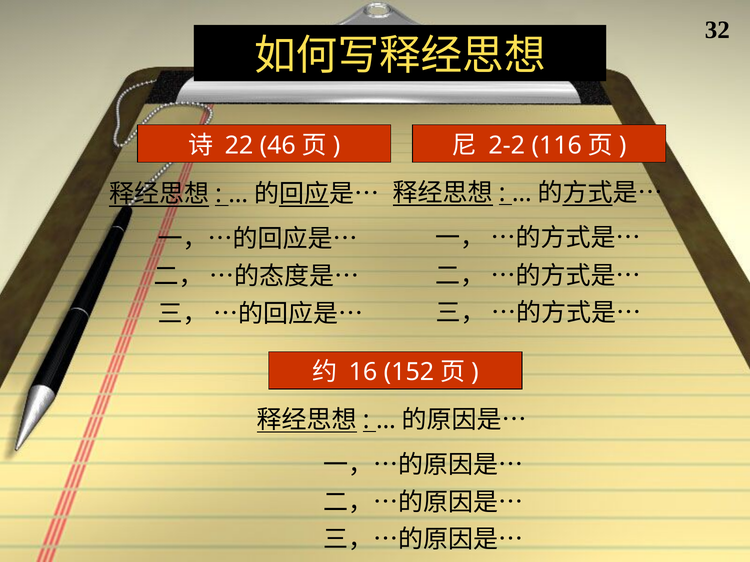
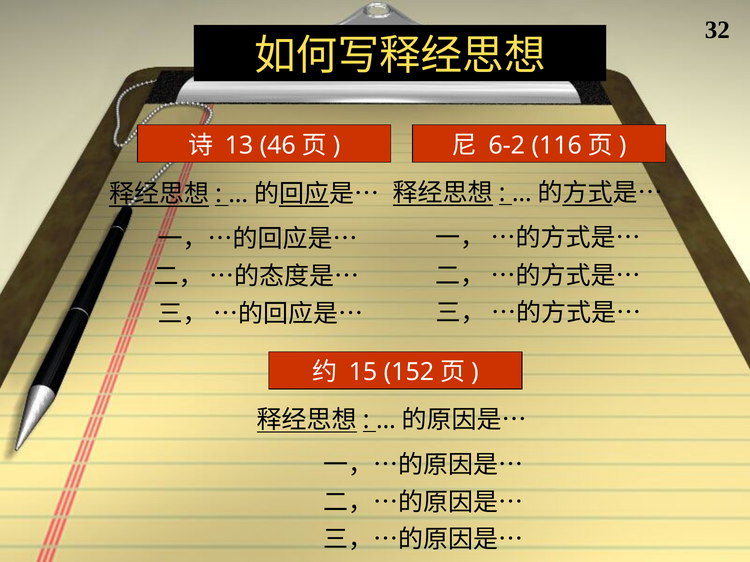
22: 22 -> 13
2-2: 2-2 -> 6-2
16: 16 -> 15
